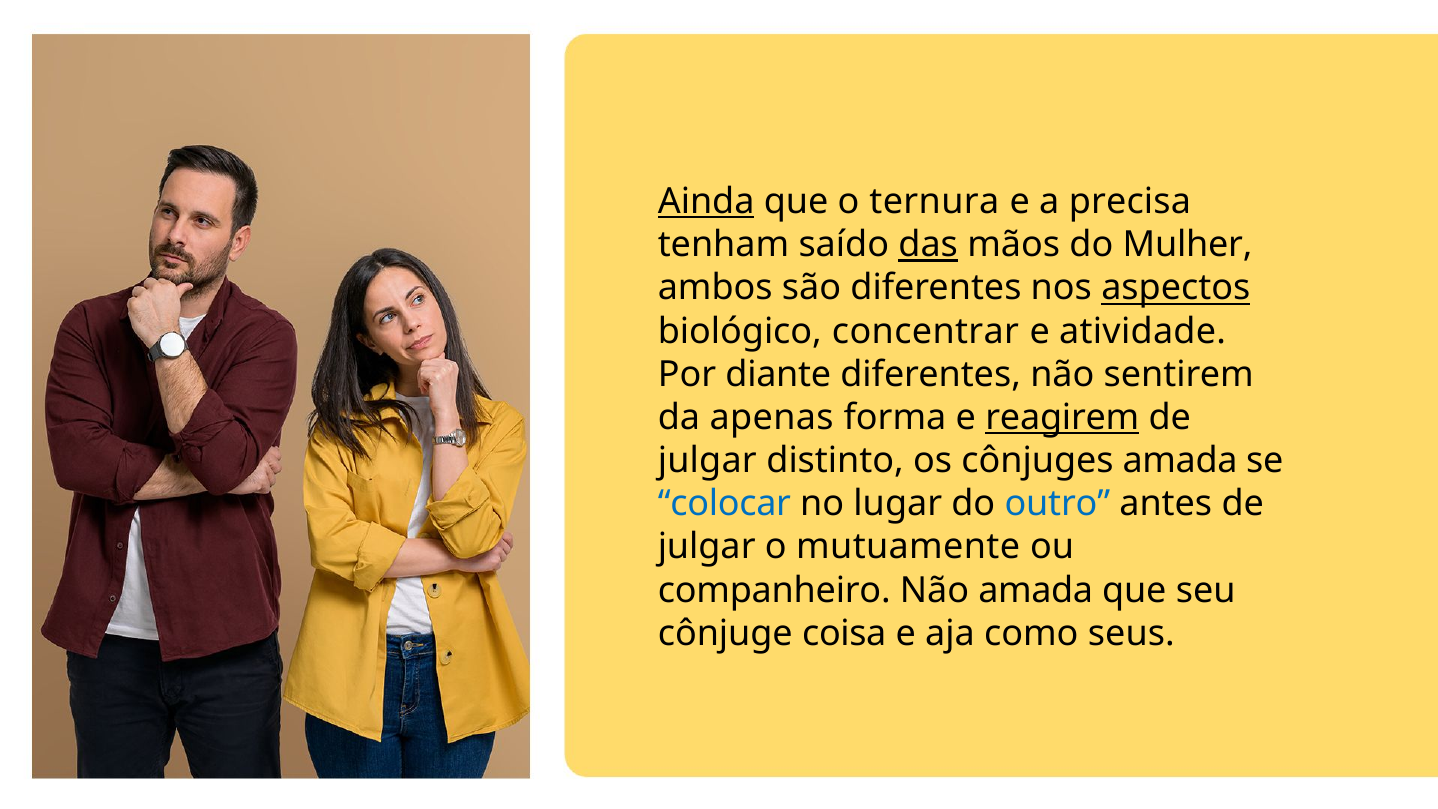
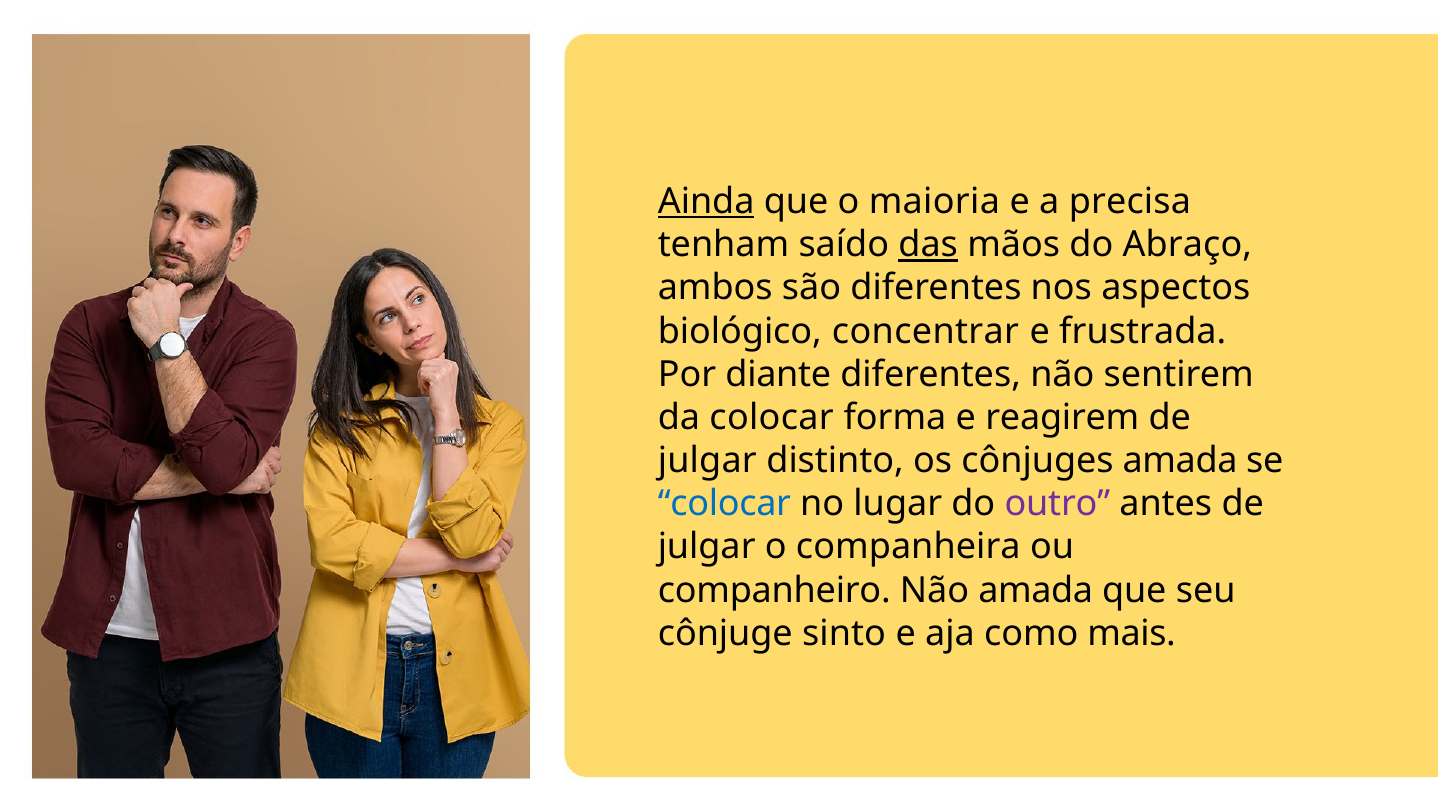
ternura: ternura -> maioria
Mulher: Mulher -> Abraço
aspectos underline: present -> none
atividade: atividade -> frustrada
da apenas: apenas -> colocar
reagirem underline: present -> none
outro colour: blue -> purple
mutuamente: mutuamente -> companheira
coisa: coisa -> sinto
seus: seus -> mais
